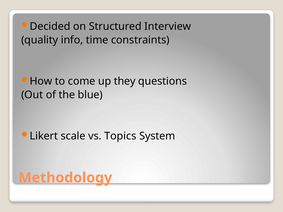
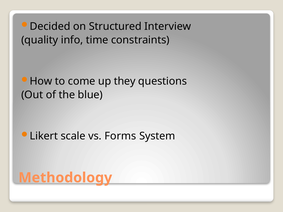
Topics: Topics -> Forms
